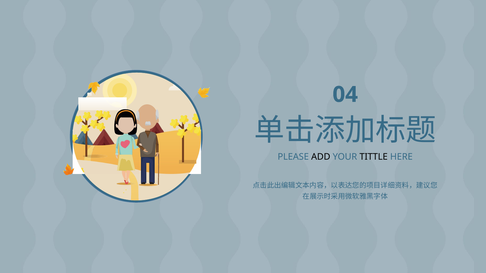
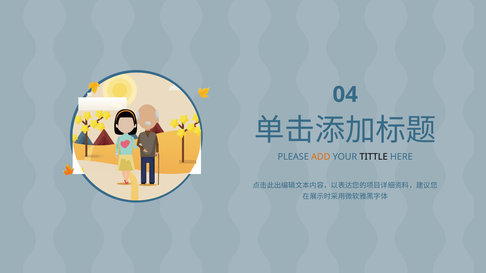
ADD colour: black -> orange
